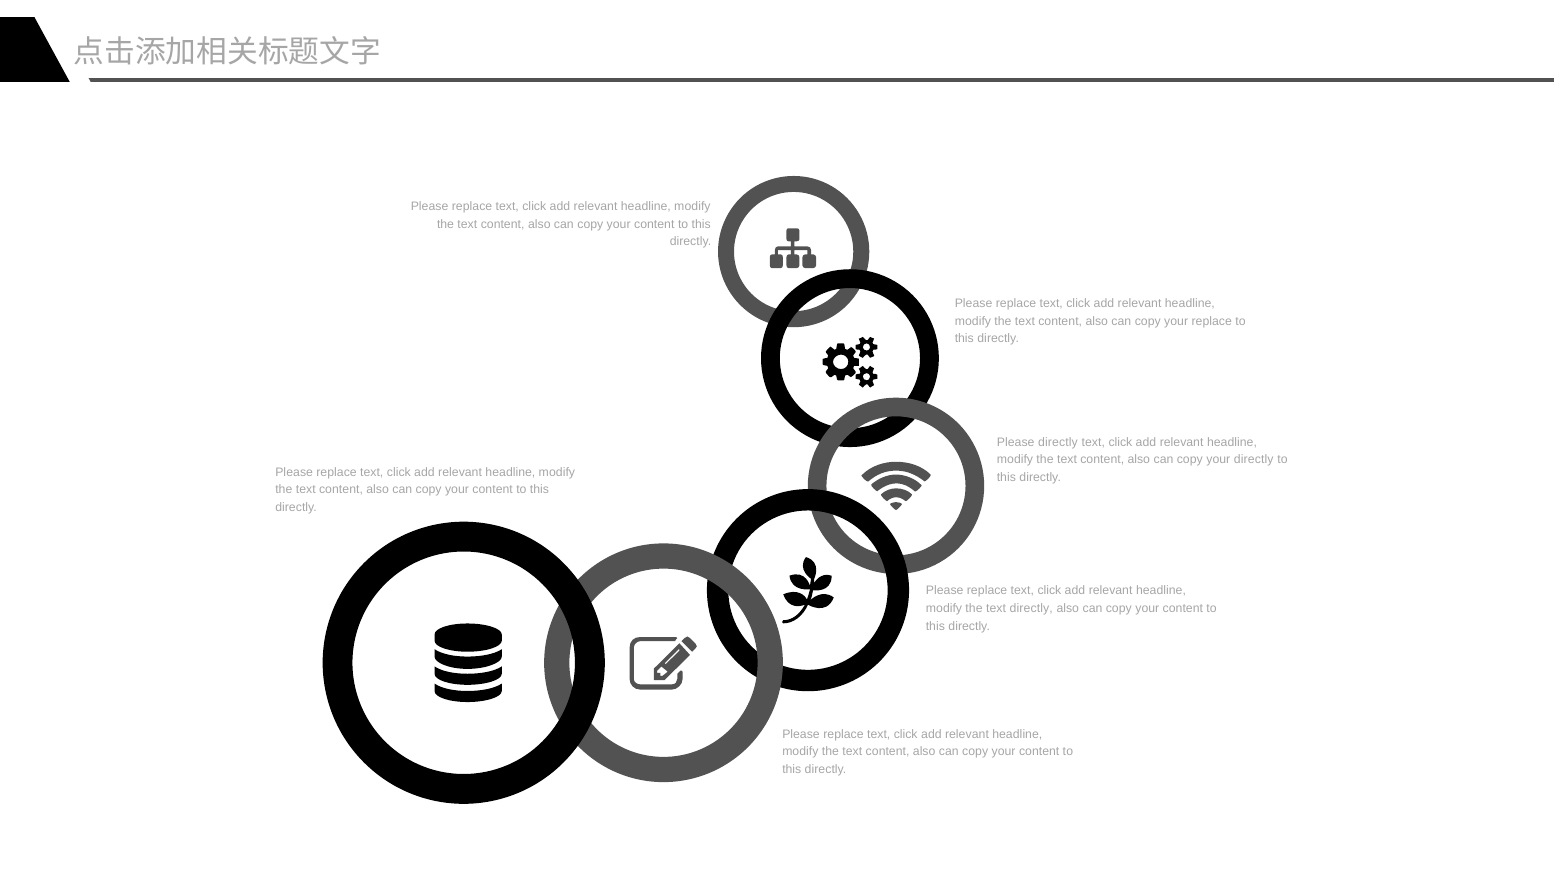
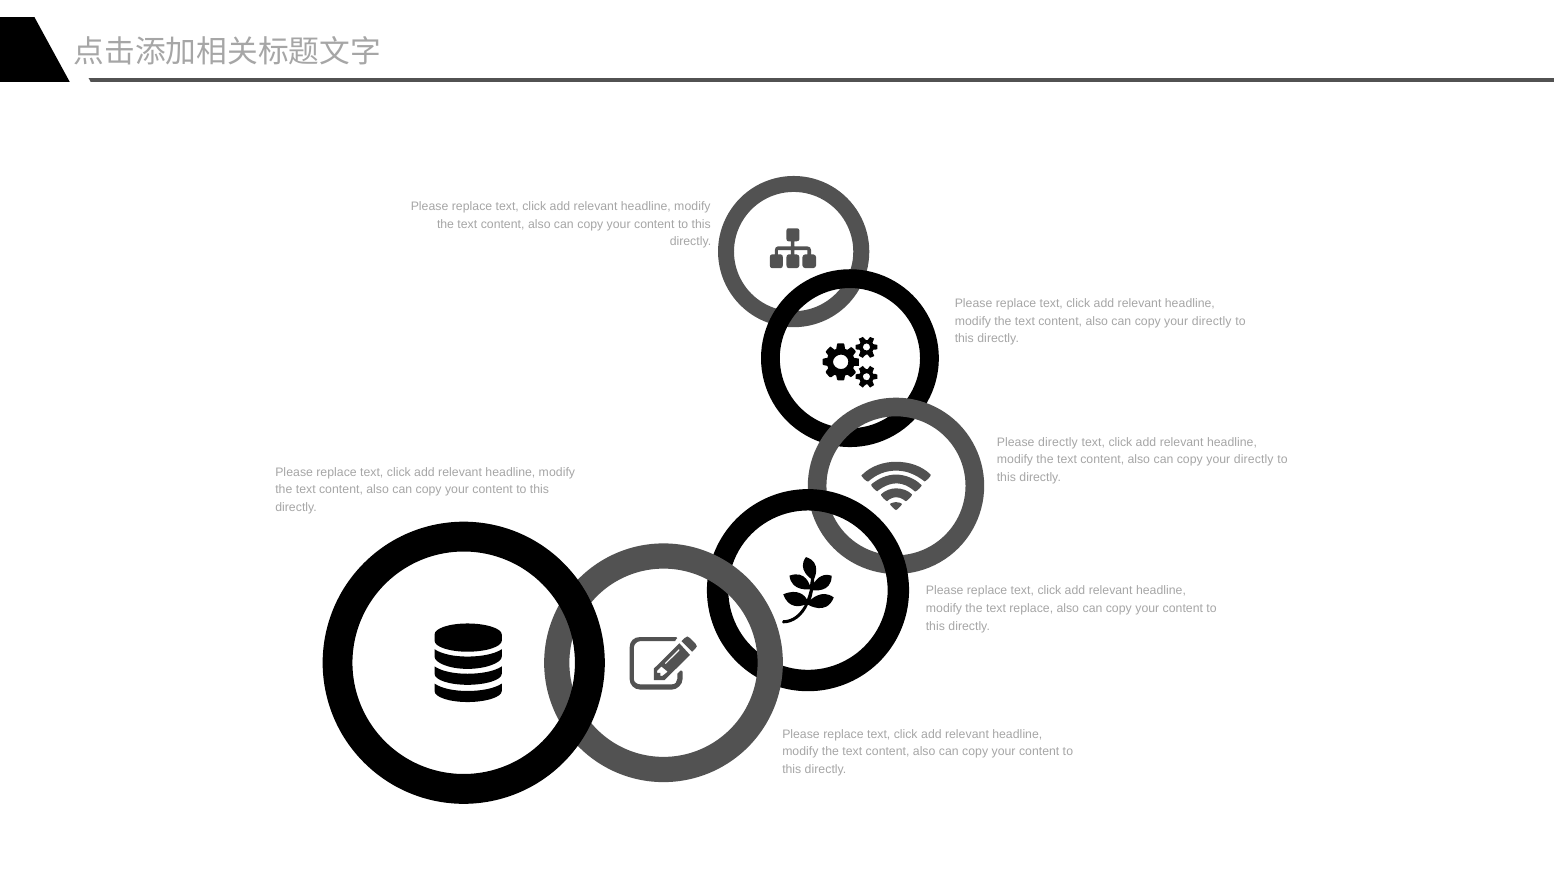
replace at (1212, 321): replace -> directly
text directly: directly -> replace
